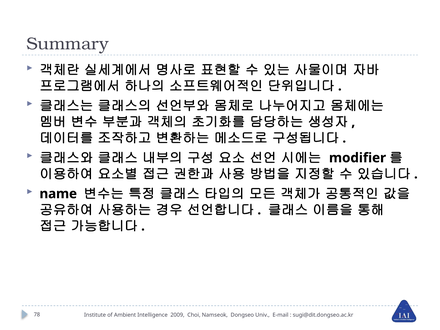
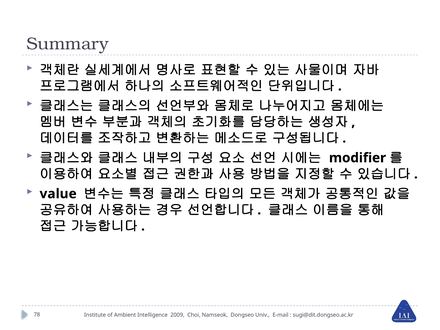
name: name -> value
